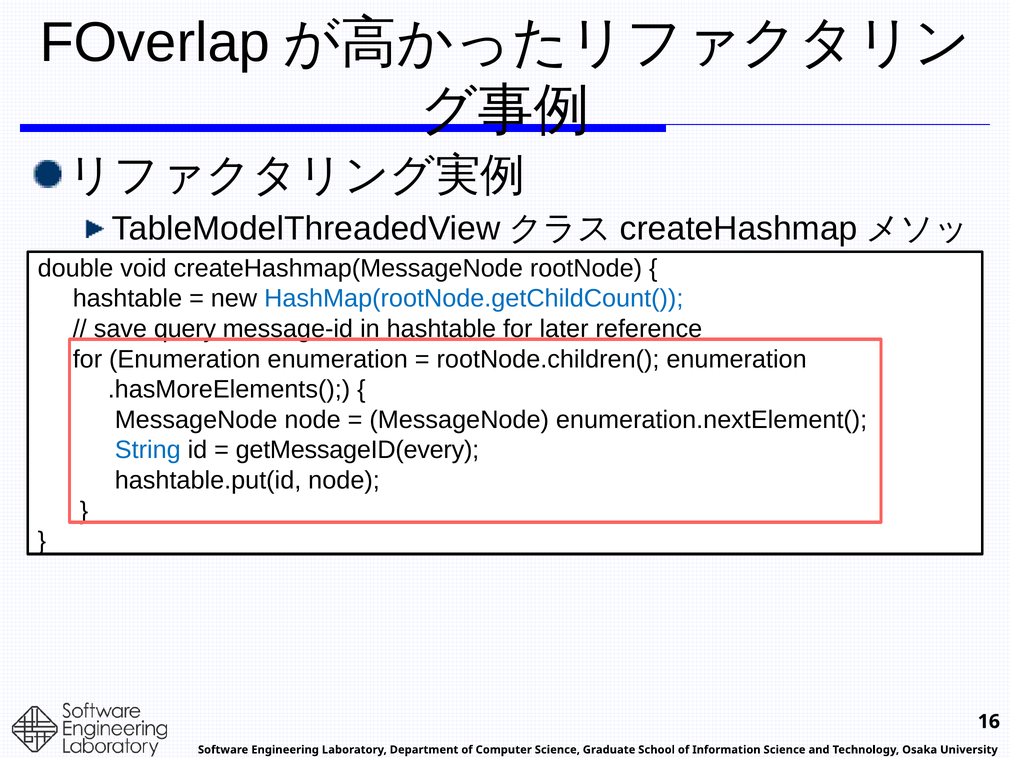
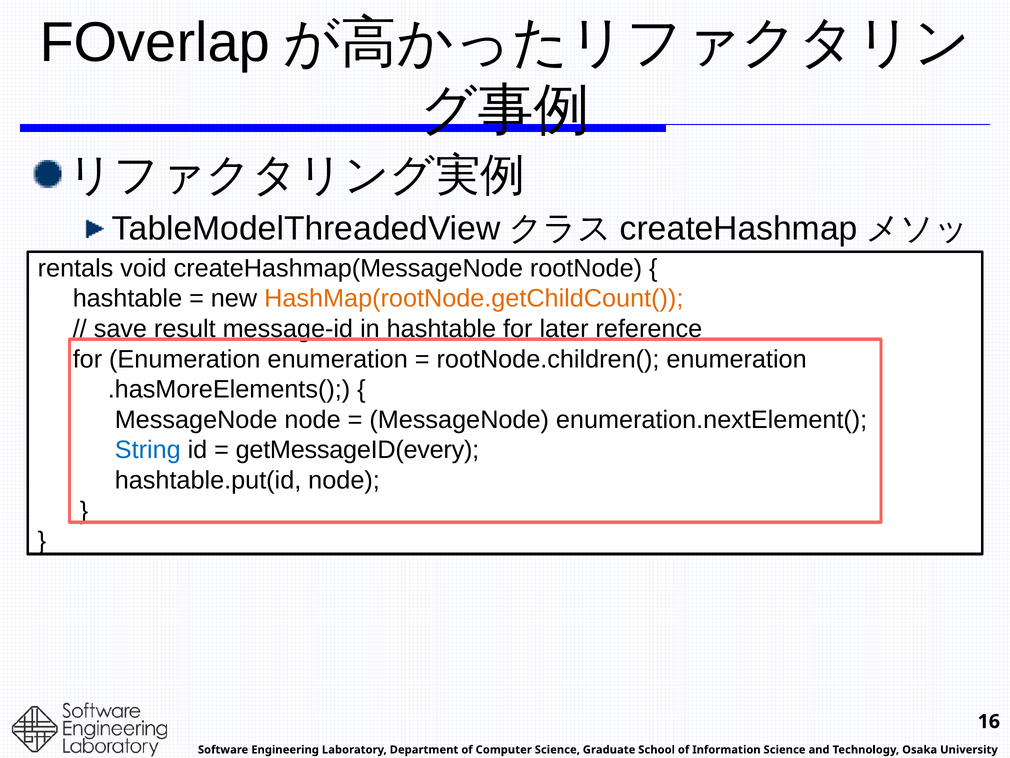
double: double -> rentals
HashMap(rootNode.getChildCount( colour: blue -> orange
query: query -> result
